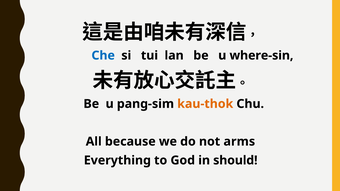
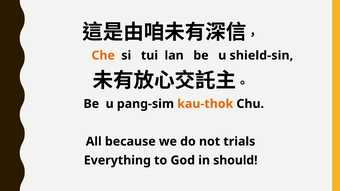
Che colour: blue -> orange
where-sin: where-sin -> shield-sin
arms: arms -> trials
